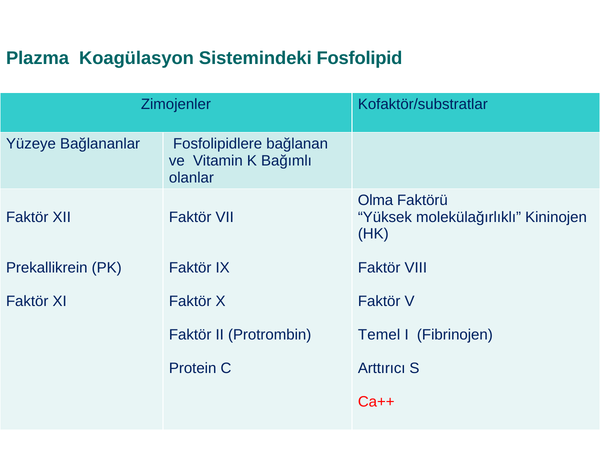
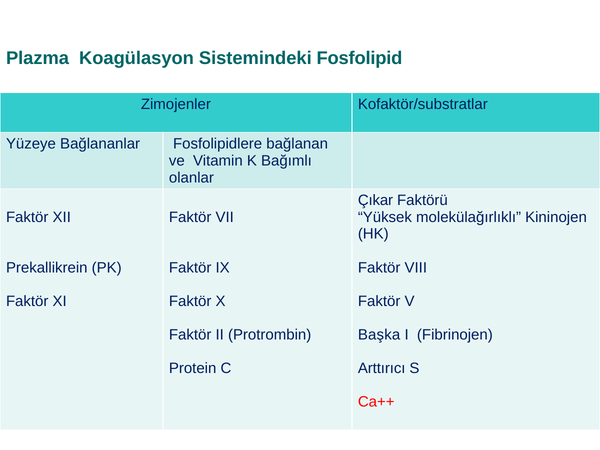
Olma: Olma -> Çıkar
Temel: Temel -> Başka
